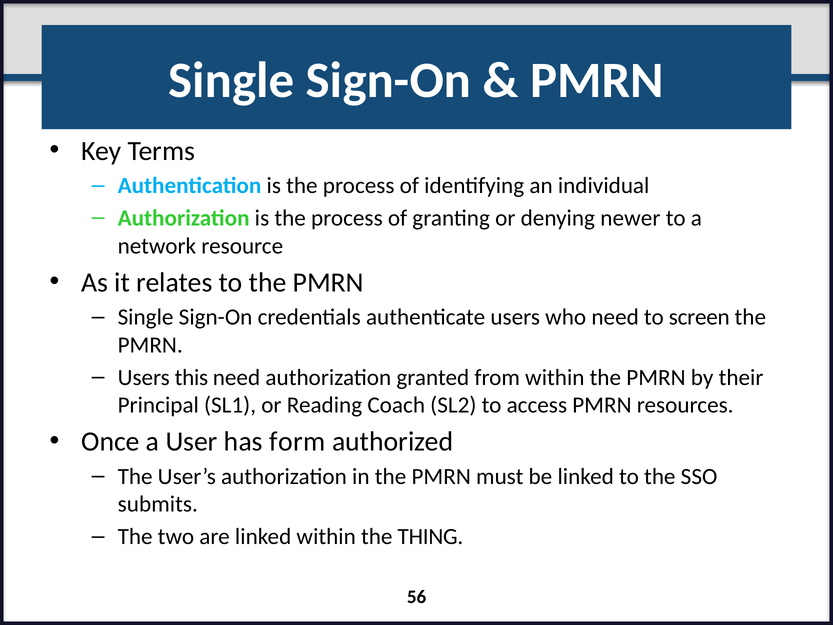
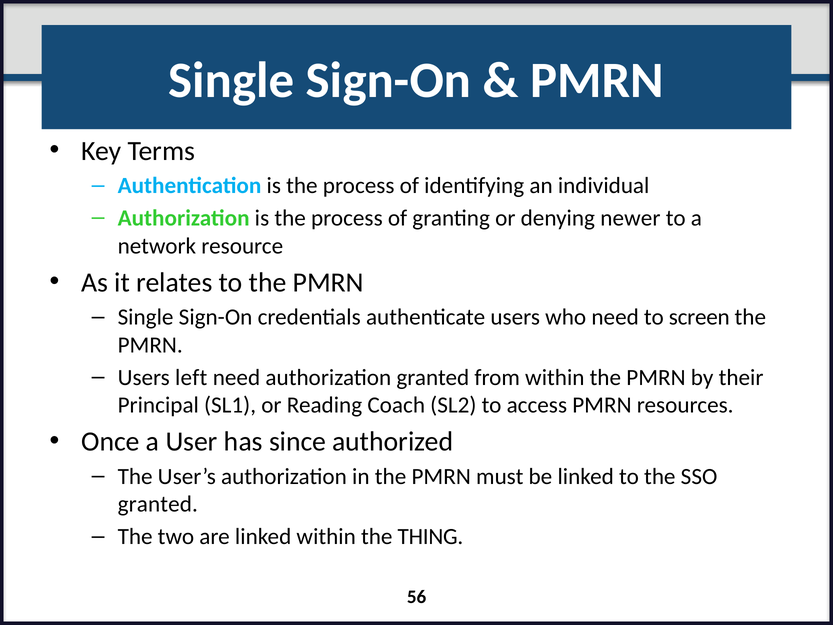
this: this -> left
form: form -> since
submits at (158, 504): submits -> granted
